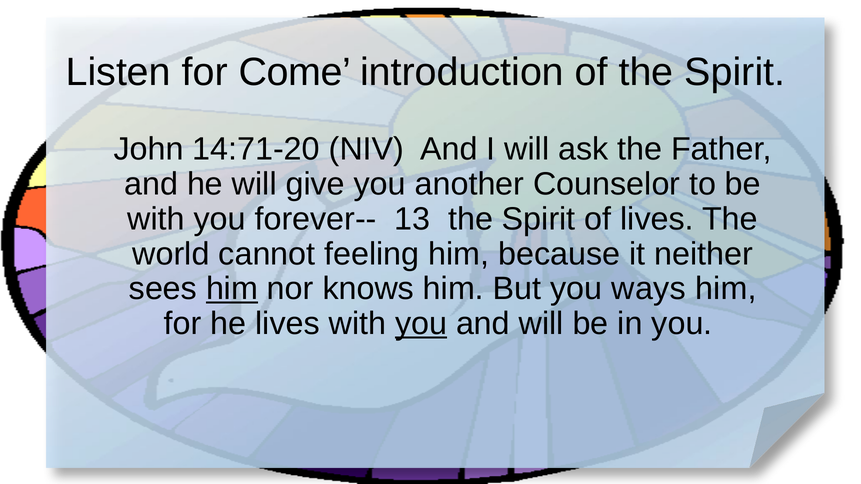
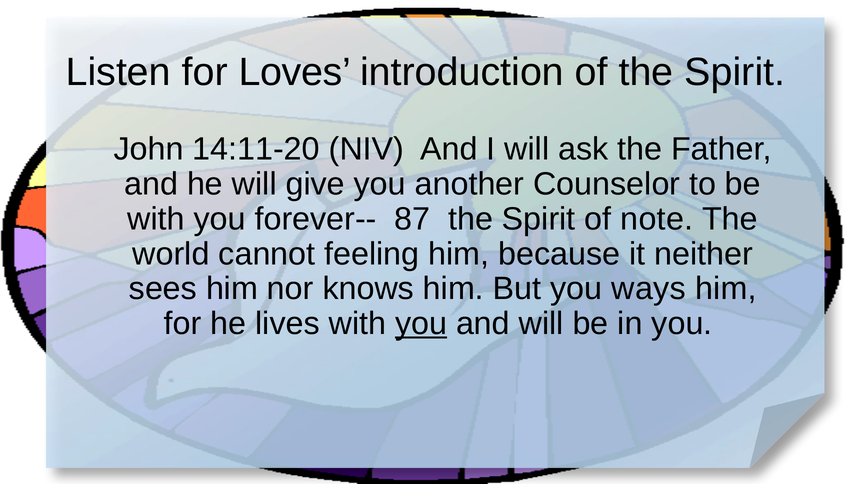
Come: Come -> Loves
14:71-20: 14:71-20 -> 14:11-20
13: 13 -> 87
of lives: lives -> note
him at (232, 289) underline: present -> none
